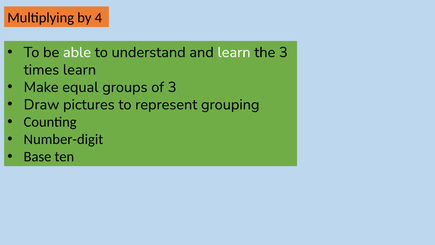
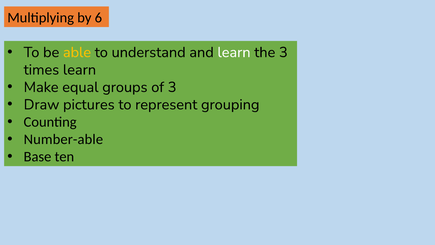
4: 4 -> 6
able colour: white -> yellow
Number-digit: Number-digit -> Number-able
